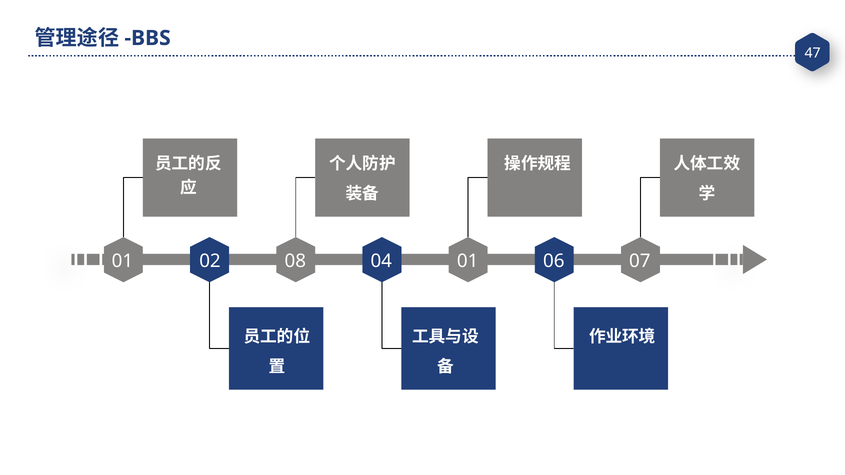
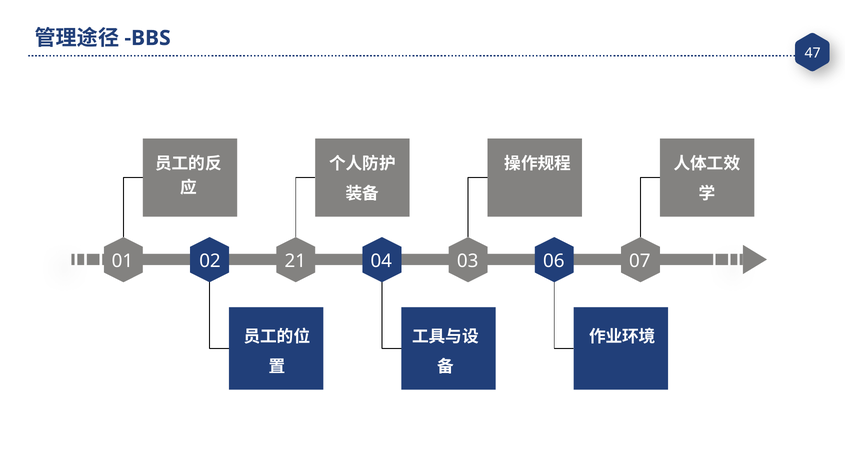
08: 08 -> 21
04 01: 01 -> 03
